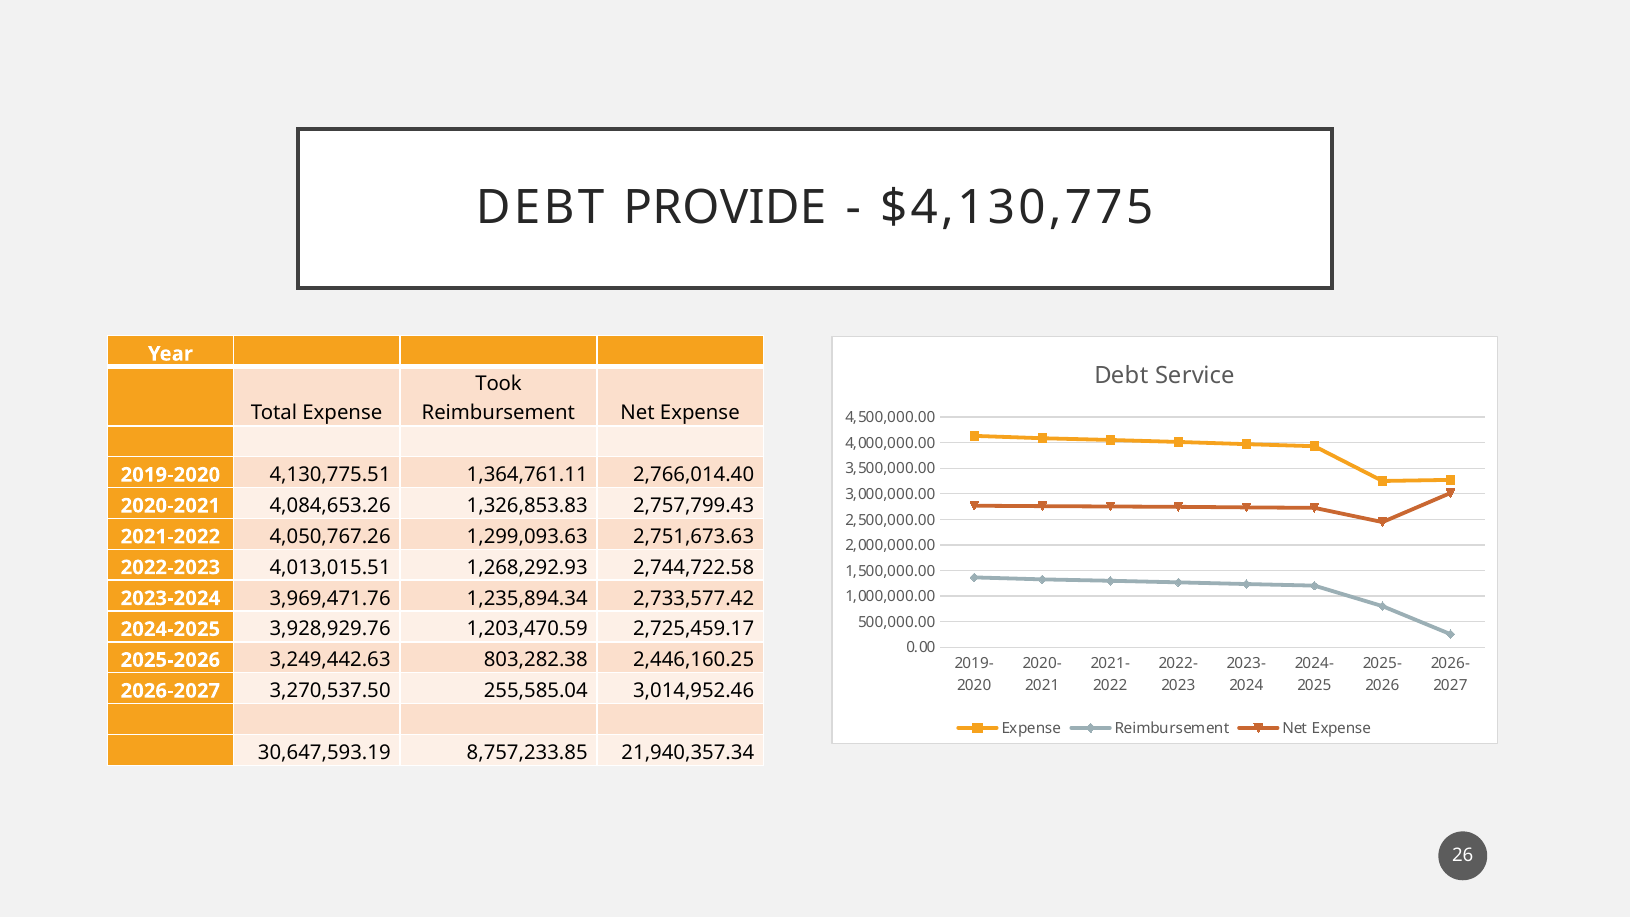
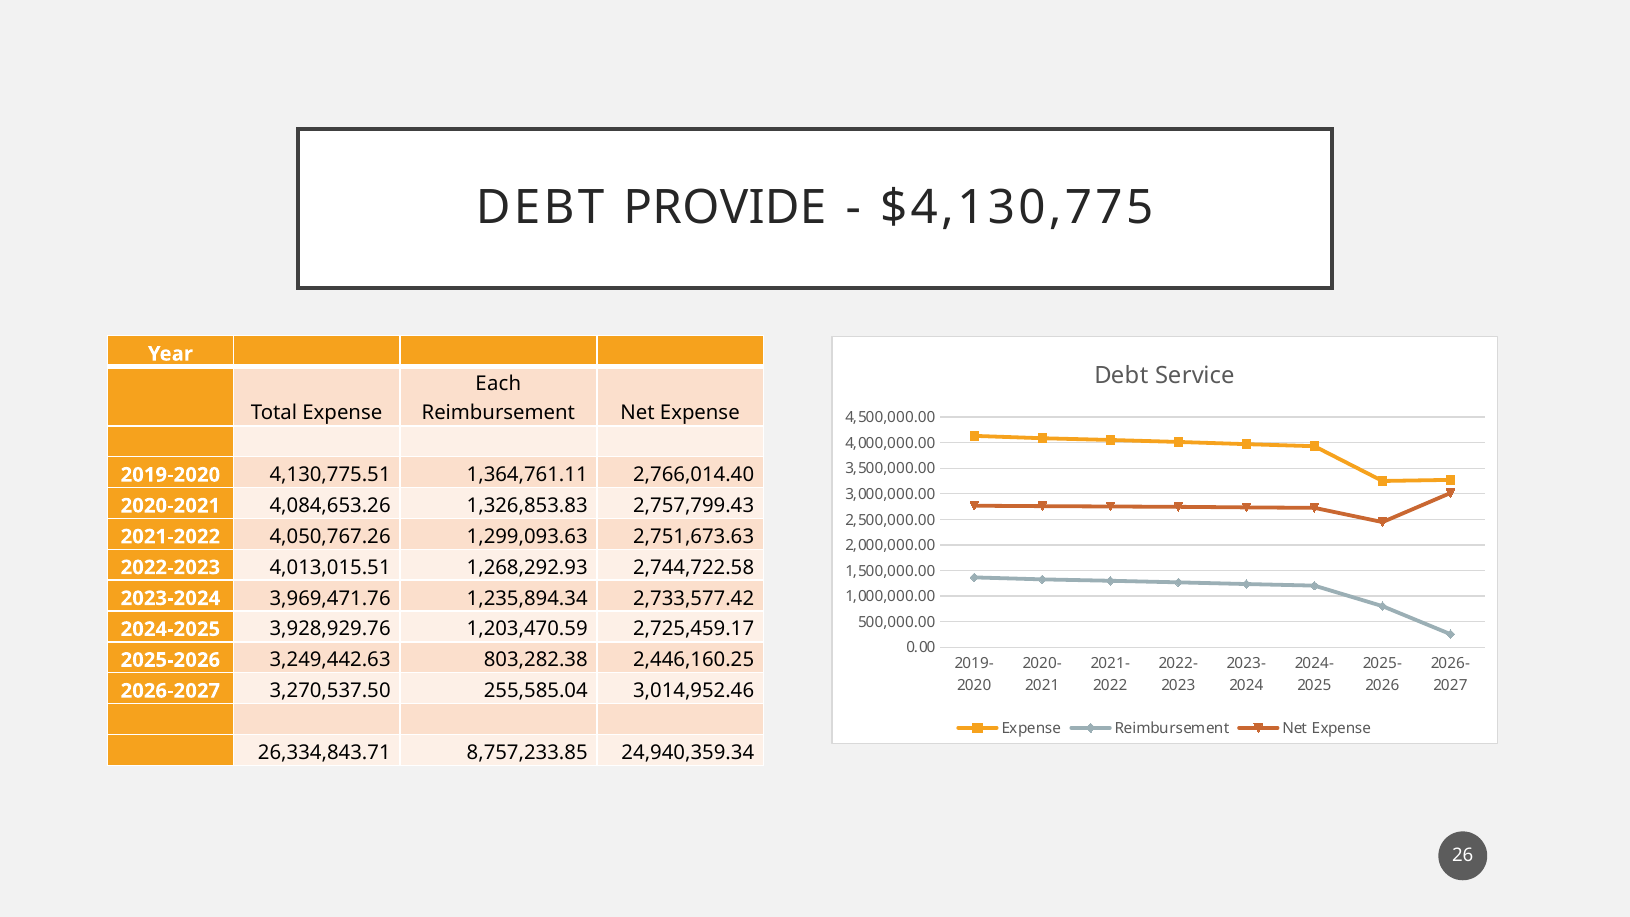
Took: Took -> Each
30,647,593.19: 30,647,593.19 -> 26,334,843.71
21,940,357.34: 21,940,357.34 -> 24,940,359.34
